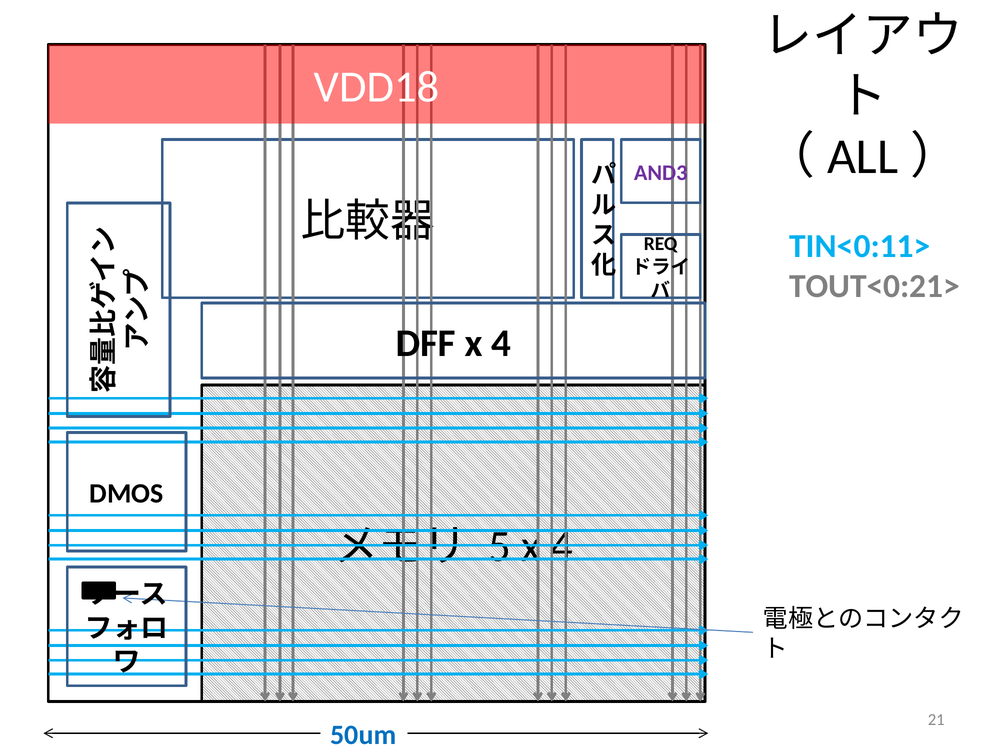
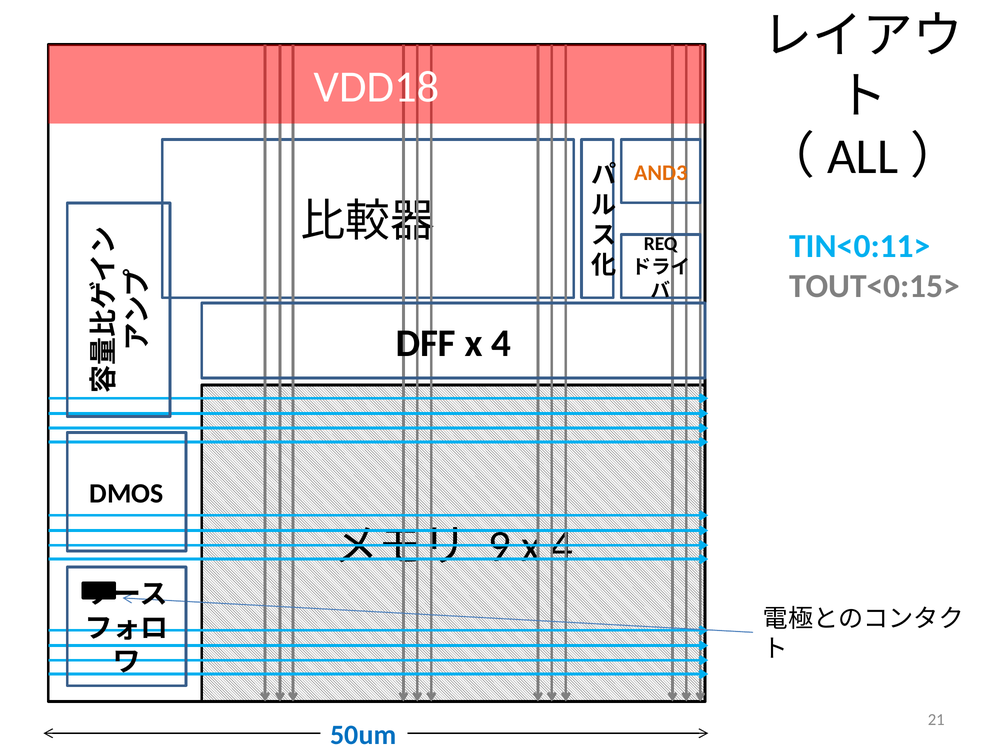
AND3 colour: purple -> orange
TOUT<0:21>: TOUT<0:21> -> TOUT<0:15>
5: 5 -> 9
